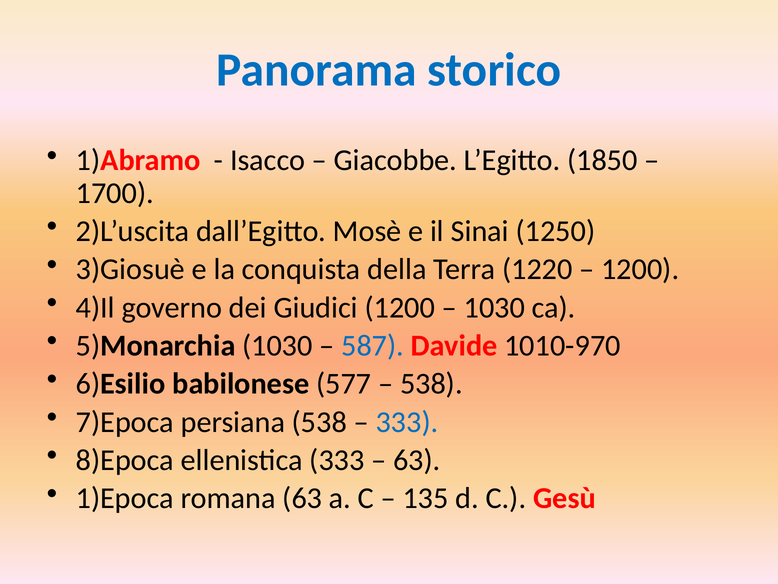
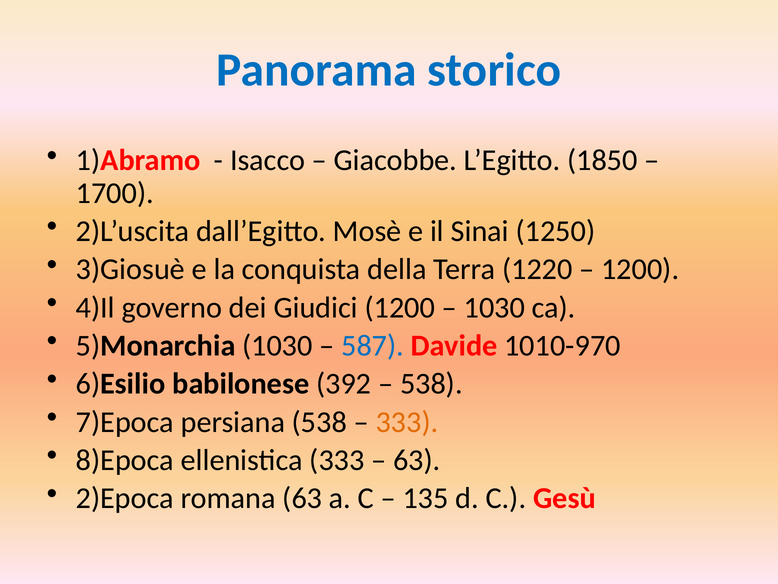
577: 577 -> 392
333 at (407, 422) colour: blue -> orange
1)Epoca: 1)Epoca -> 2)Epoca
